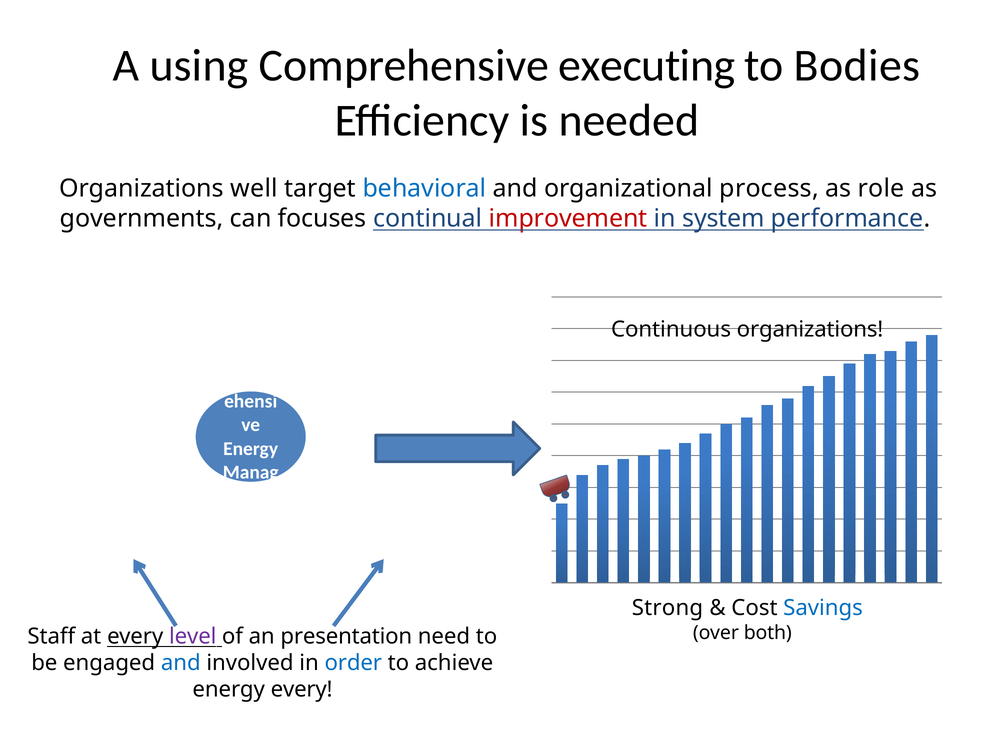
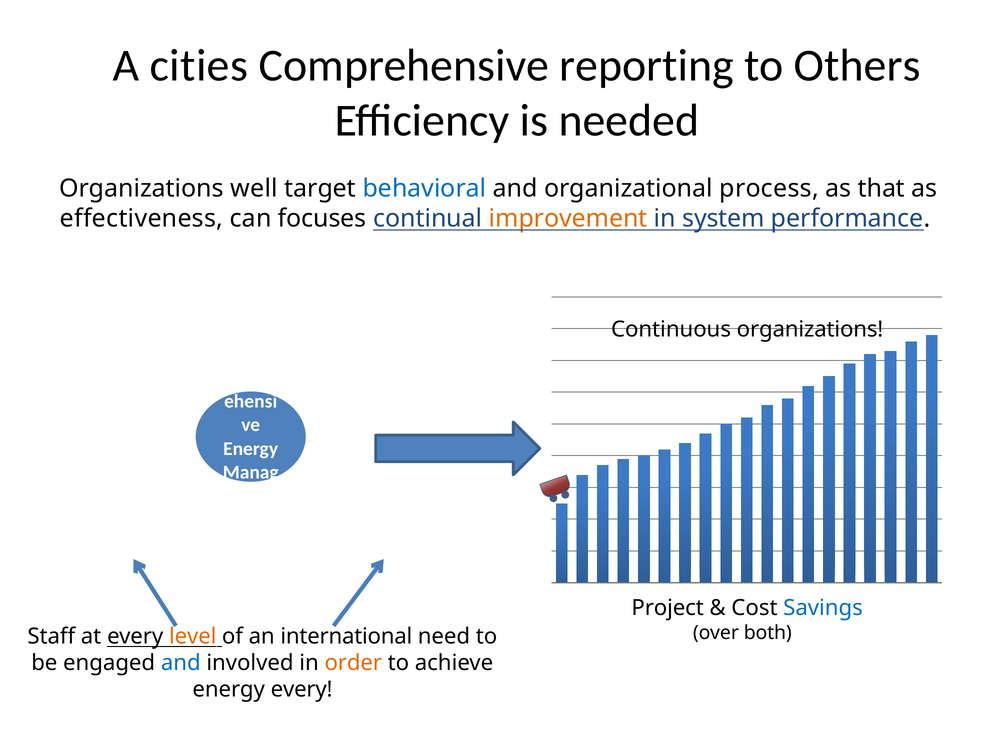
using: using -> cities
executing: executing -> reporting
Bodies: Bodies -> Others
role: role -> that
governments: governments -> effectiveness
improvement colour: red -> orange
Strong: Strong -> Project
level colour: purple -> orange
presentation: presentation -> international
order colour: blue -> orange
